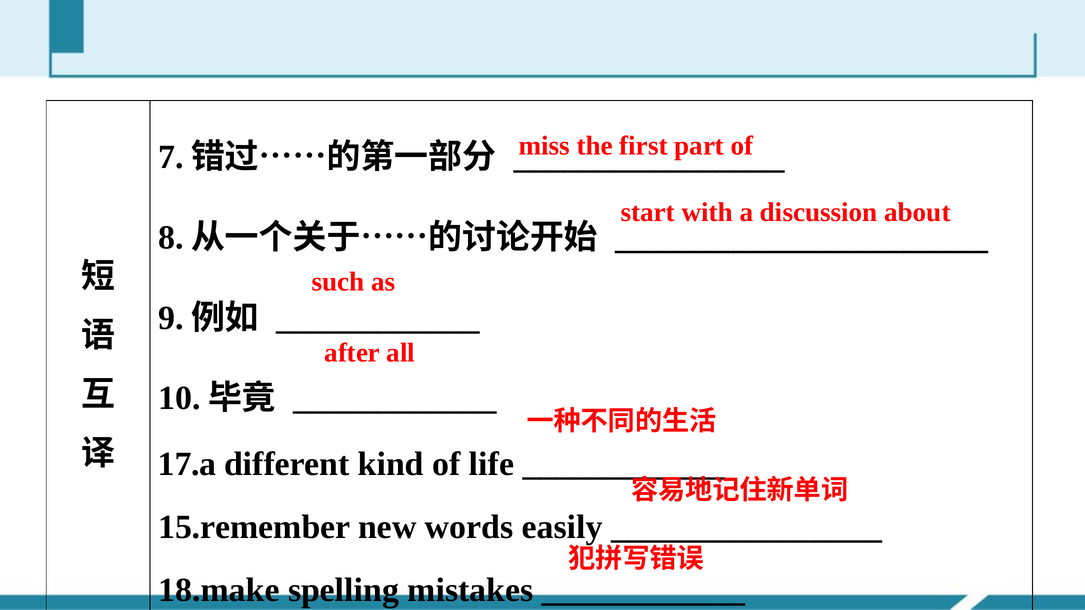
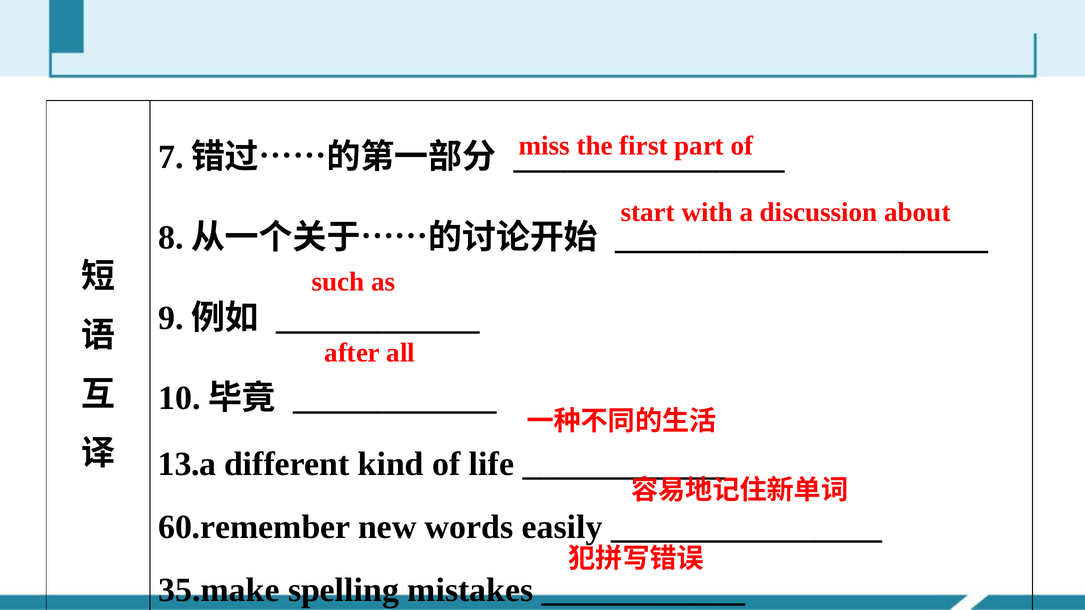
17.a: 17.a -> 13.a
15.remember: 15.remember -> 60.remember
18.make: 18.make -> 35.make
